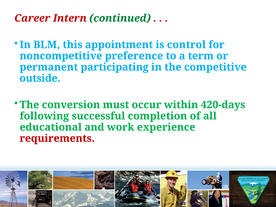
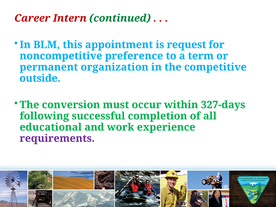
control: control -> request
participating: participating -> organization
420-days: 420-days -> 327-days
requirements colour: red -> purple
